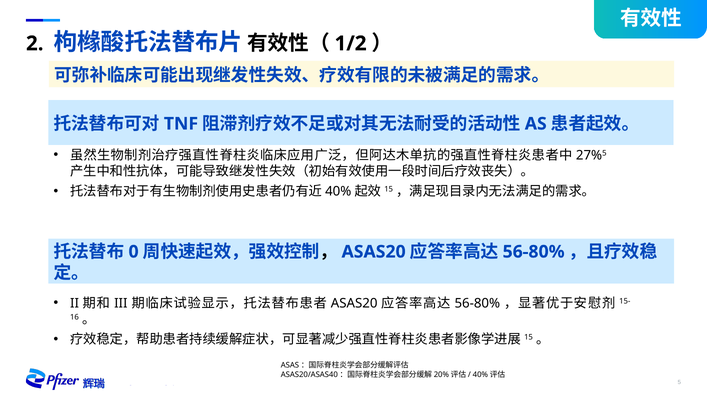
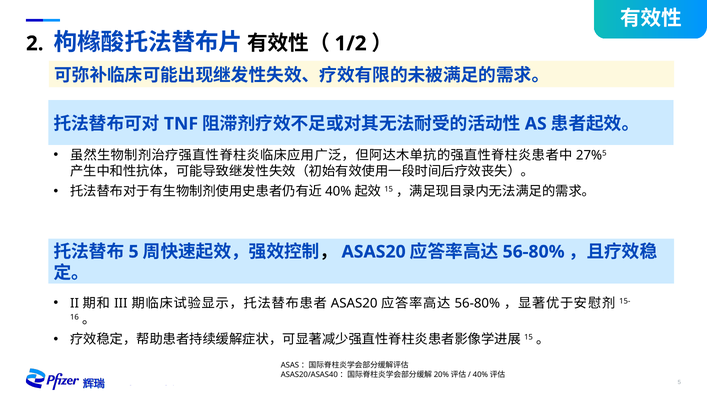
0 at (134, 252): 0 -> 5
